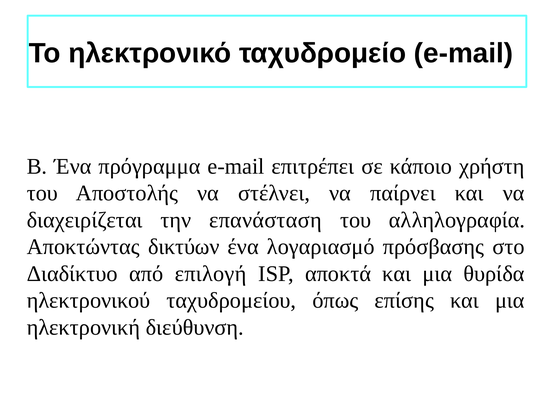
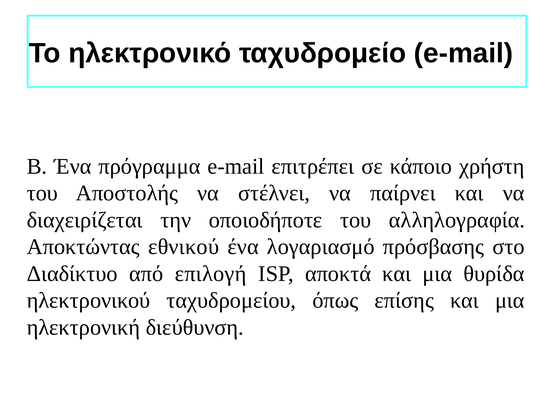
επανάσταση: επανάσταση -> οποιοδήποτε
δικτύων: δικτύων -> εθνικού
